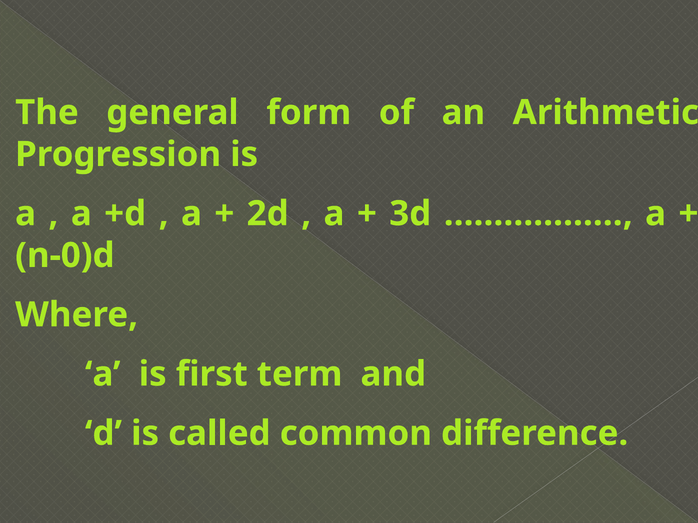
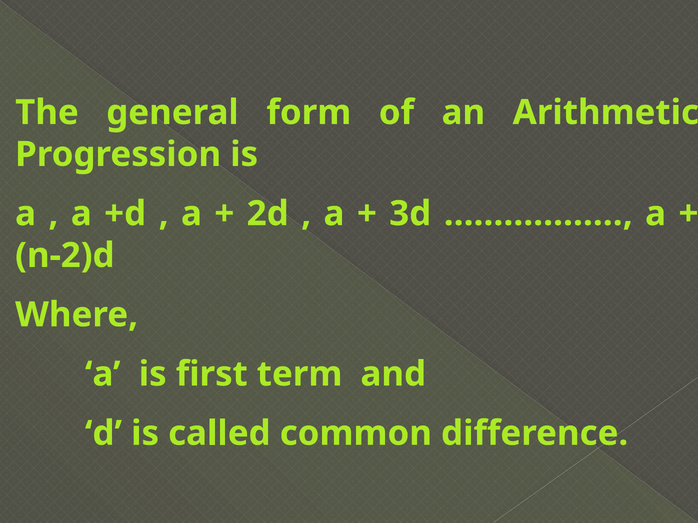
n-0)d: n-0)d -> n-2)d
